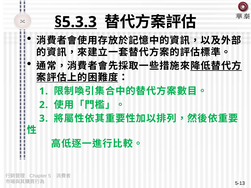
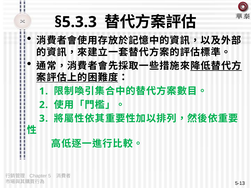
§5.3.3 underline: present -> none
